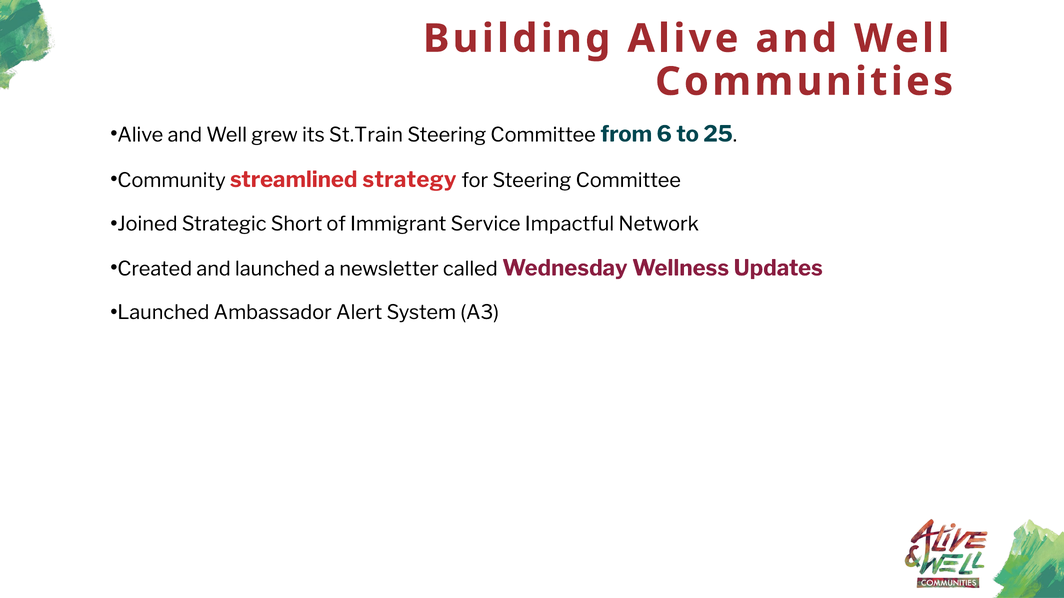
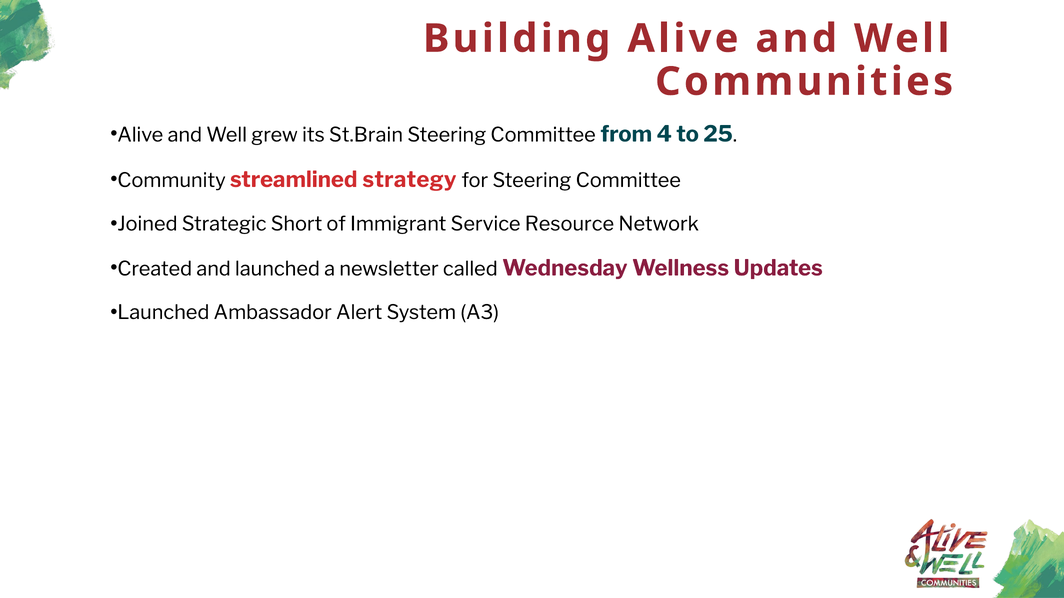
St.Train: St.Train -> St.Brain
6: 6 -> 4
Impactful: Impactful -> Resource
